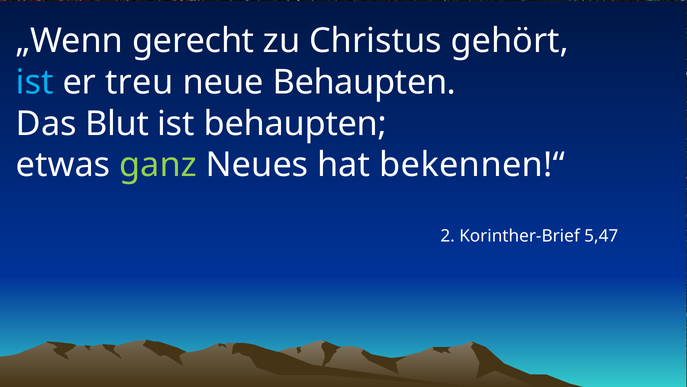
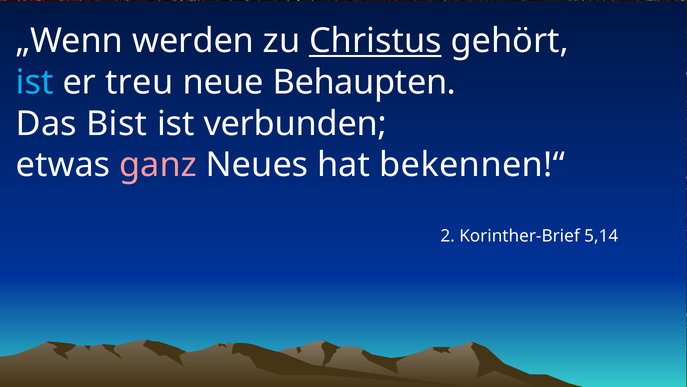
gerecht: gerecht -> werden
Christus underline: none -> present
Blut: Blut -> Bist
ist behaupten: behaupten -> verbunden
ganz colour: light green -> pink
5,47: 5,47 -> 5,14
